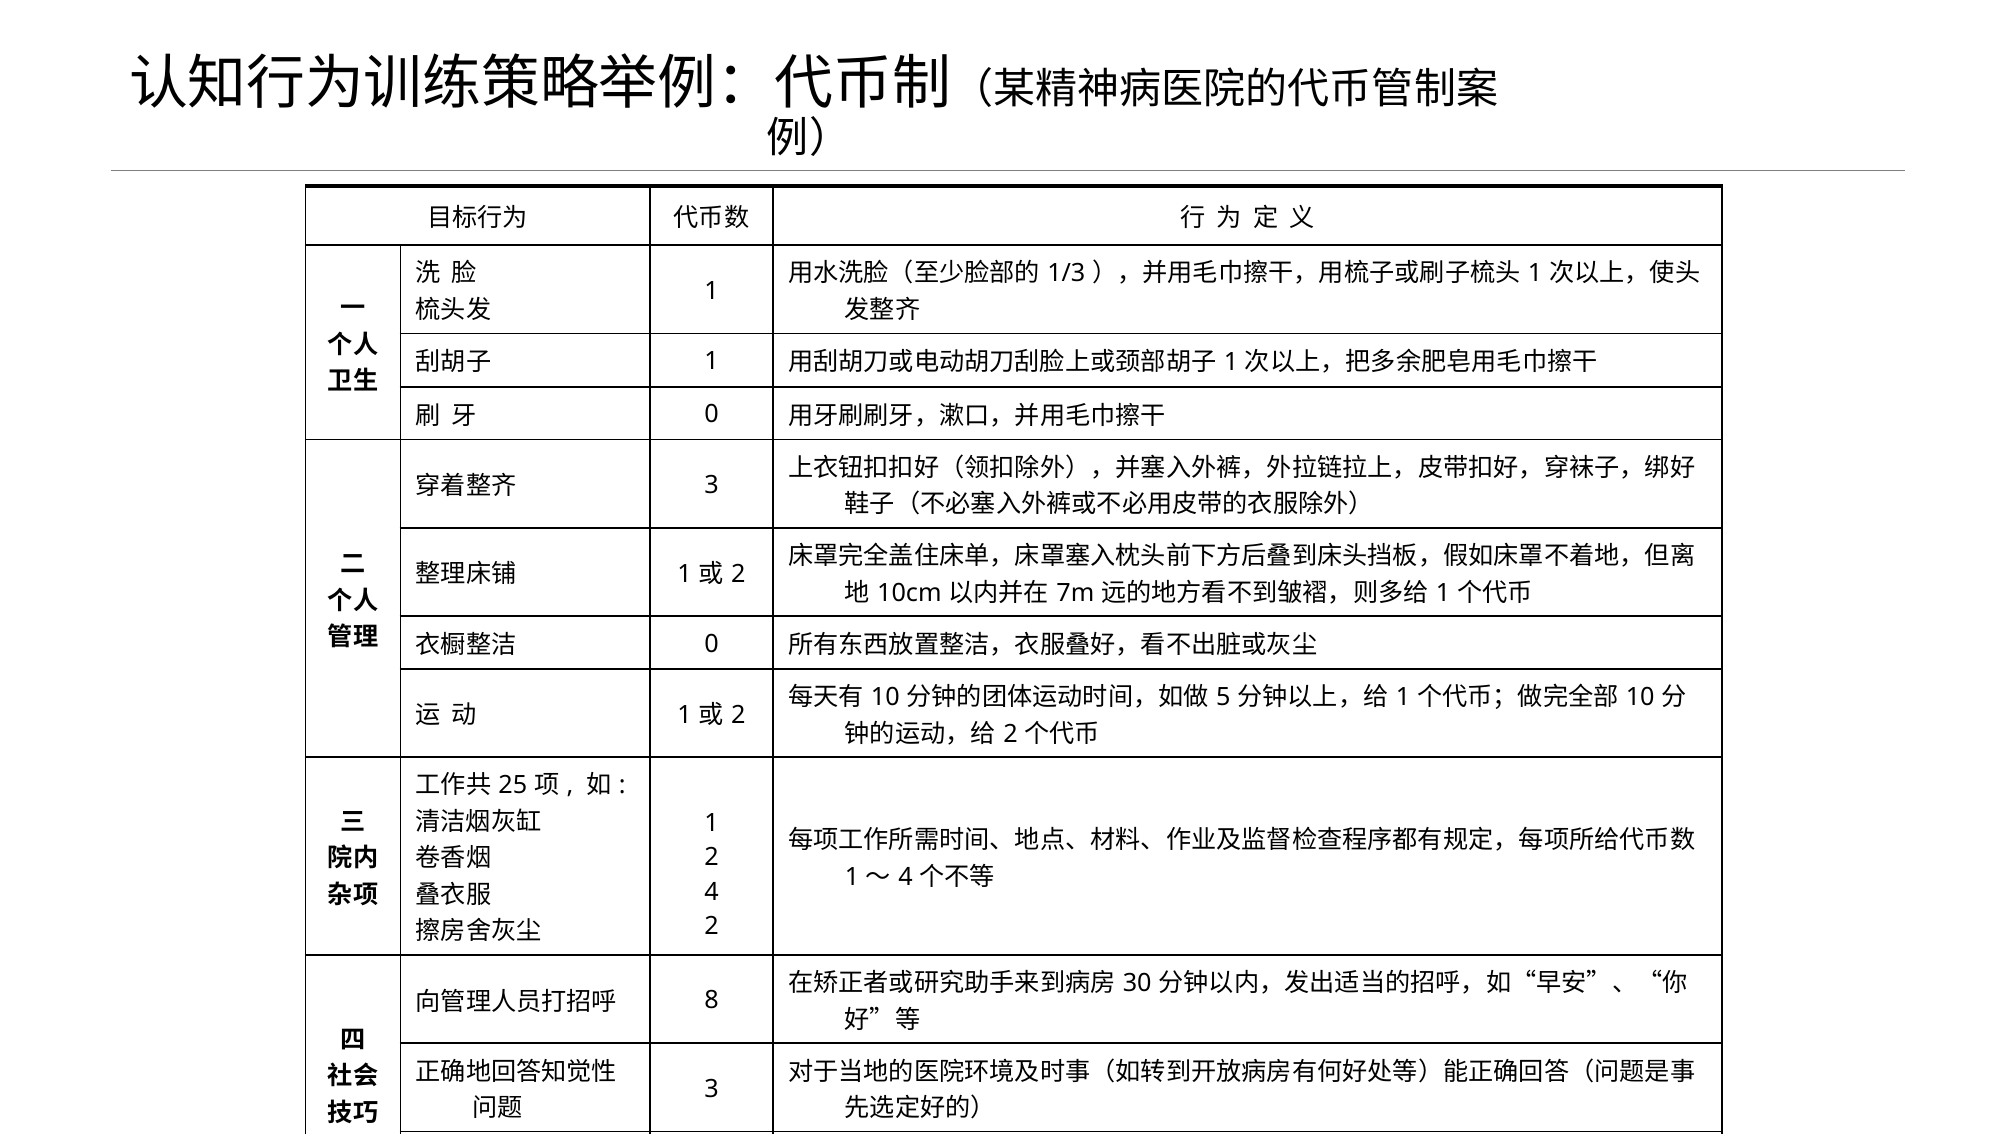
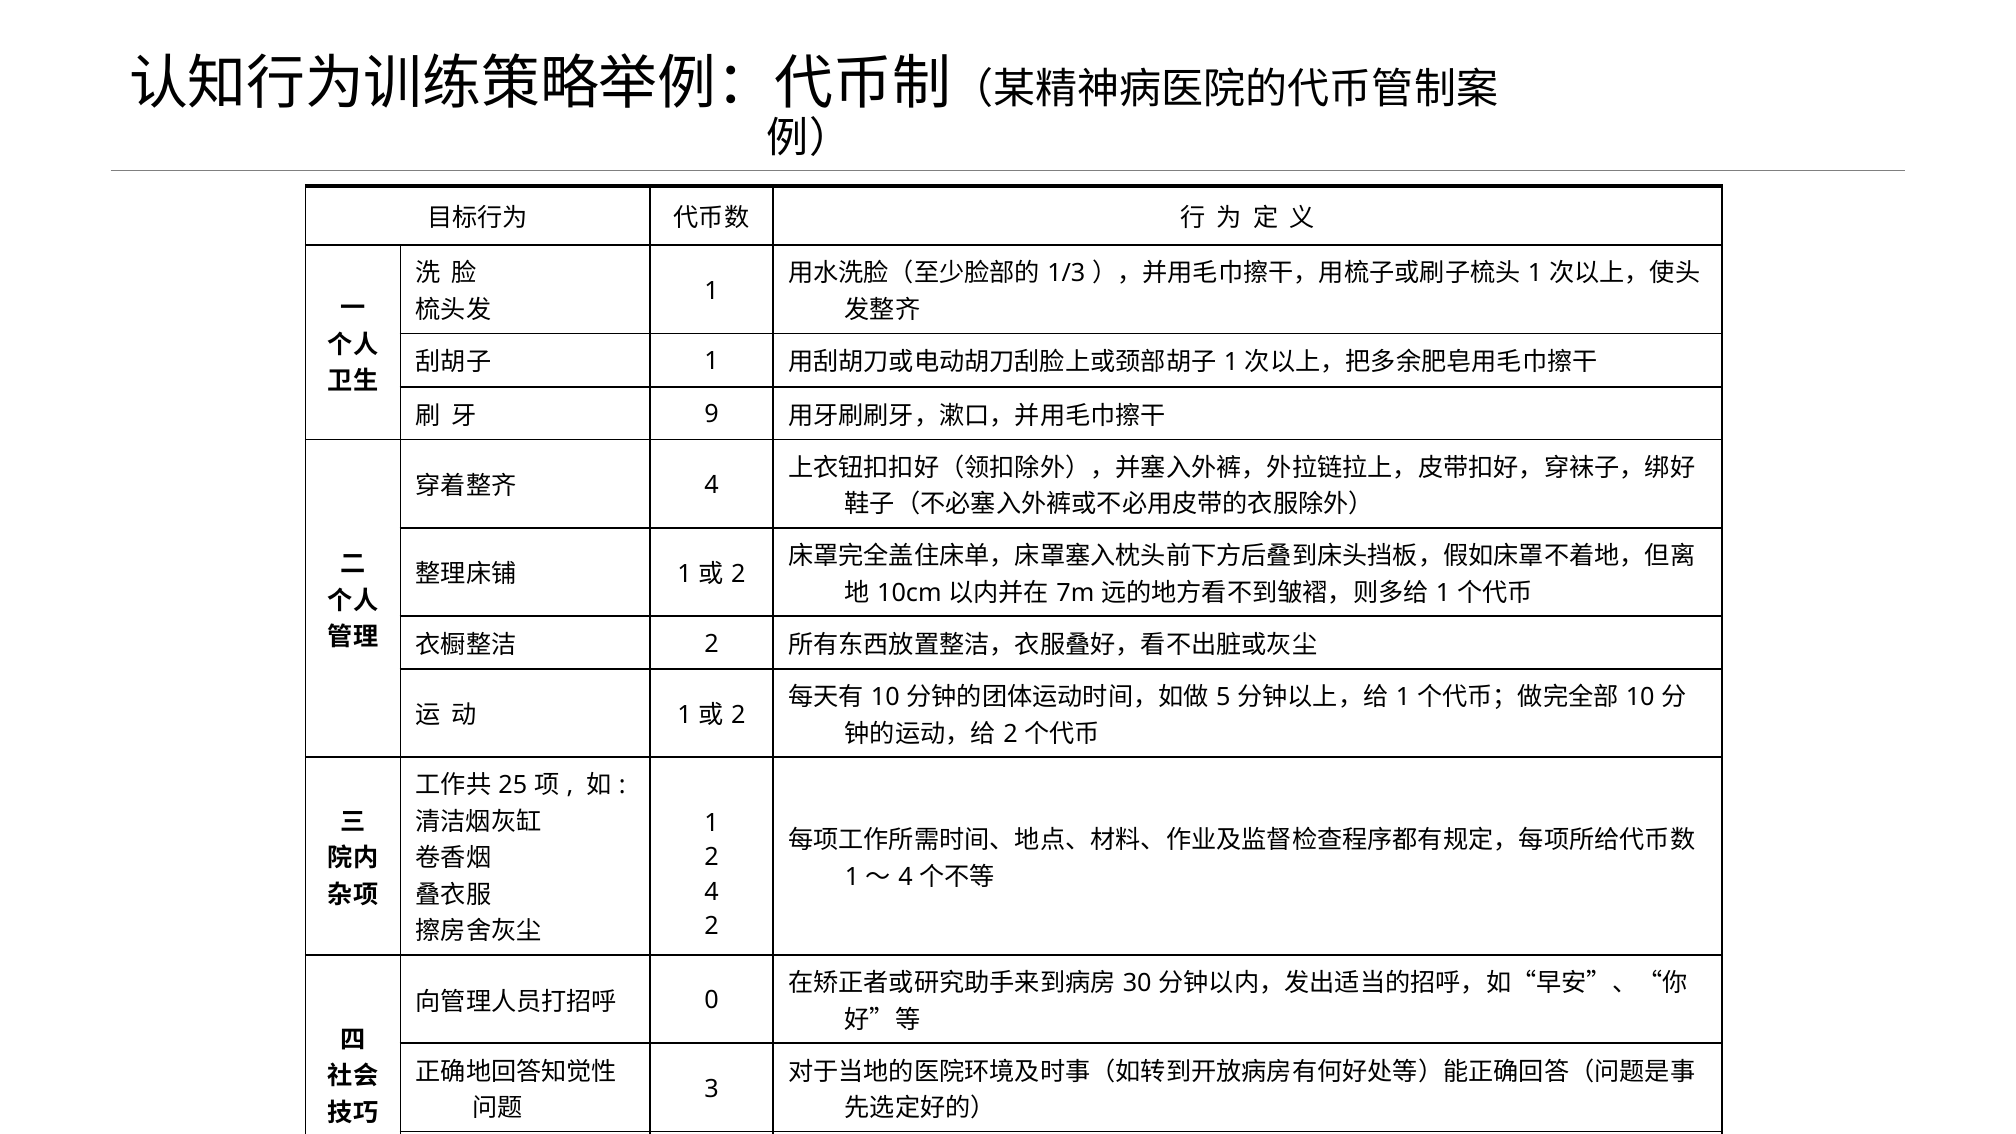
0 at (712, 415): 0 -> 9
3 at (712, 485): 3 -> 4
0 at (712, 644): 0 -> 2
8: 8 -> 0
